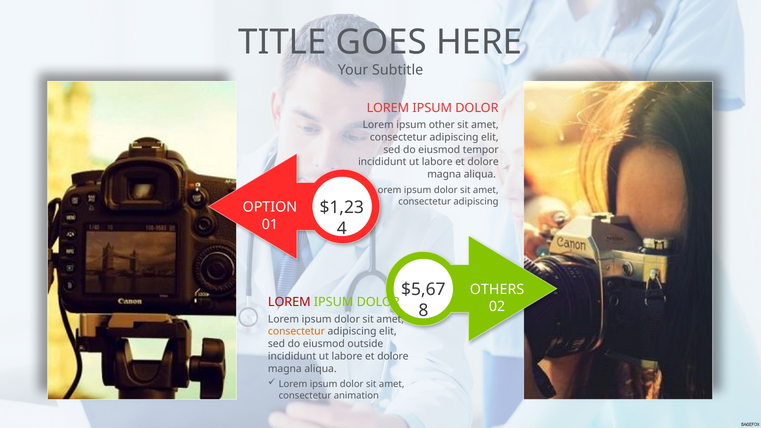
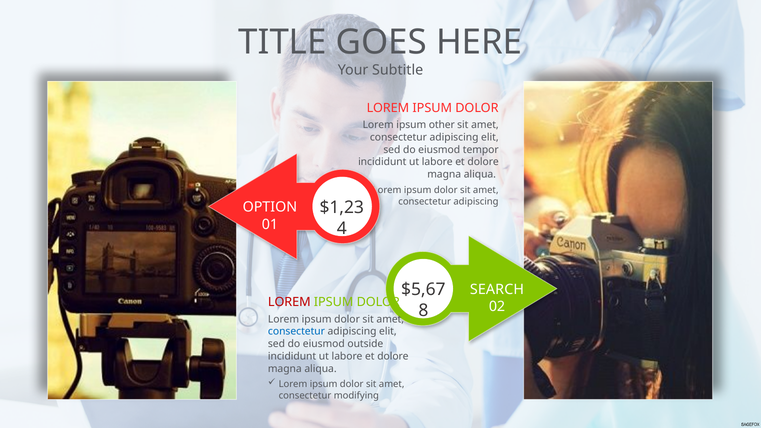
OTHERS: OTHERS -> SEARCH
consectetur at (296, 332) colour: orange -> blue
animation: animation -> modifying
